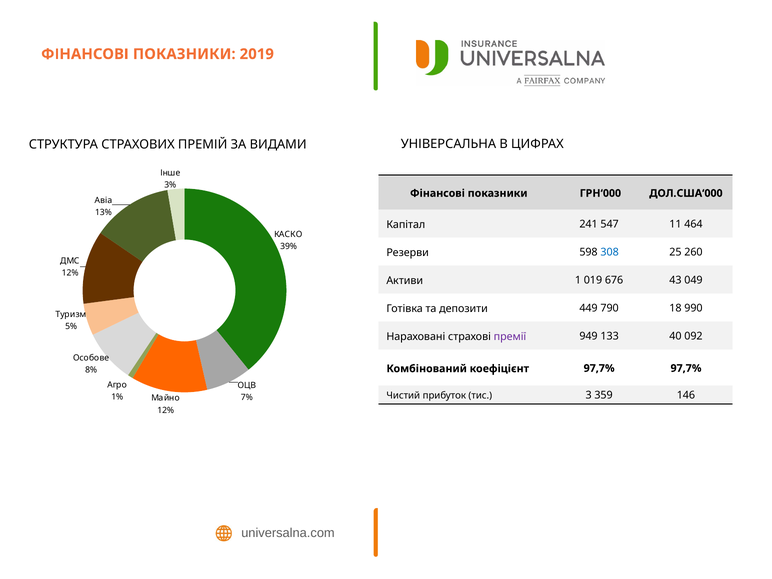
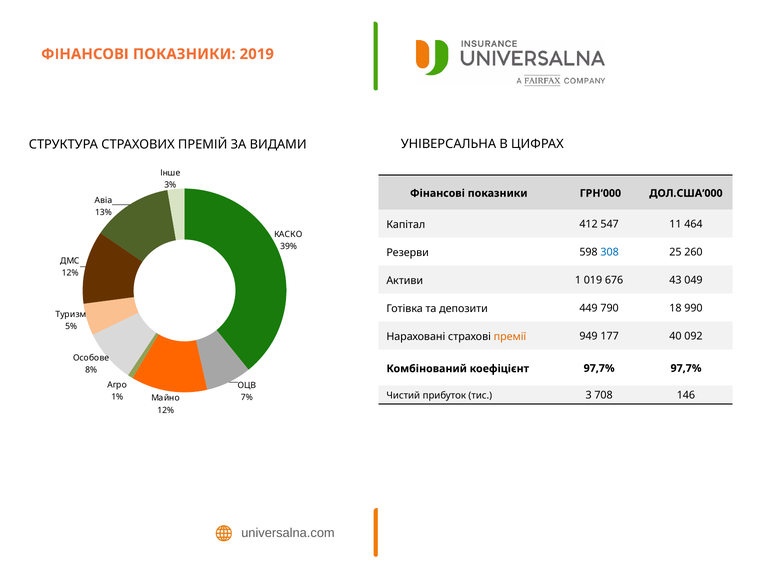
241: 241 -> 412
премії colour: purple -> orange
133: 133 -> 177
359: 359 -> 708
